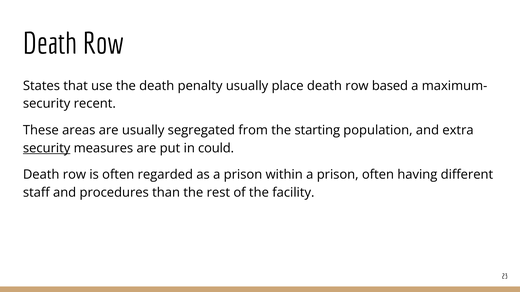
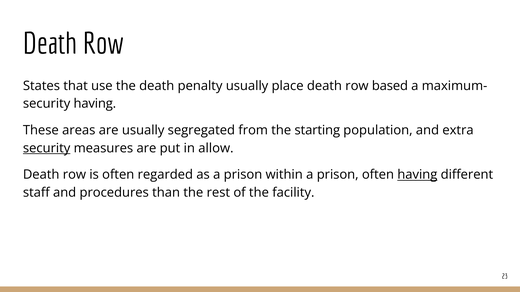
security recent: recent -> having
could: could -> allow
having at (417, 175) underline: none -> present
